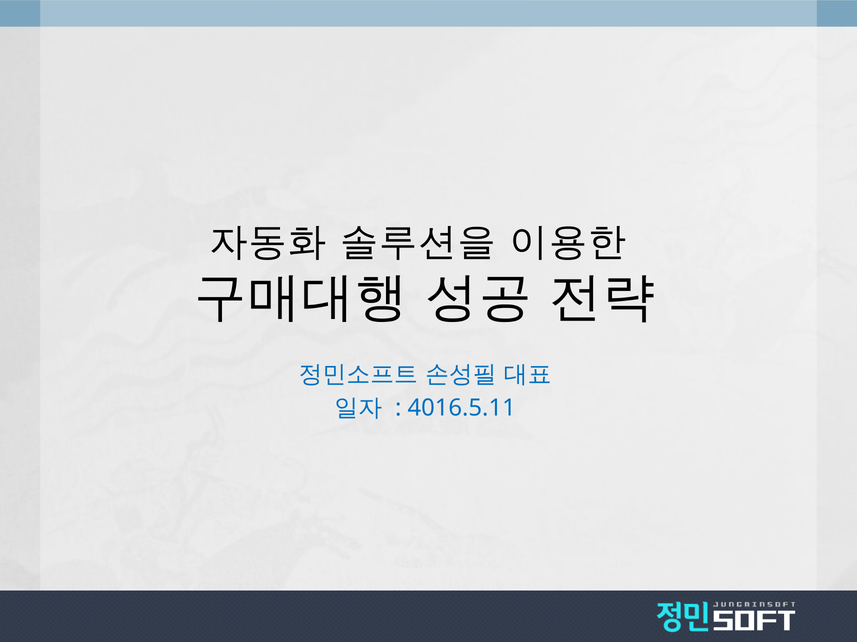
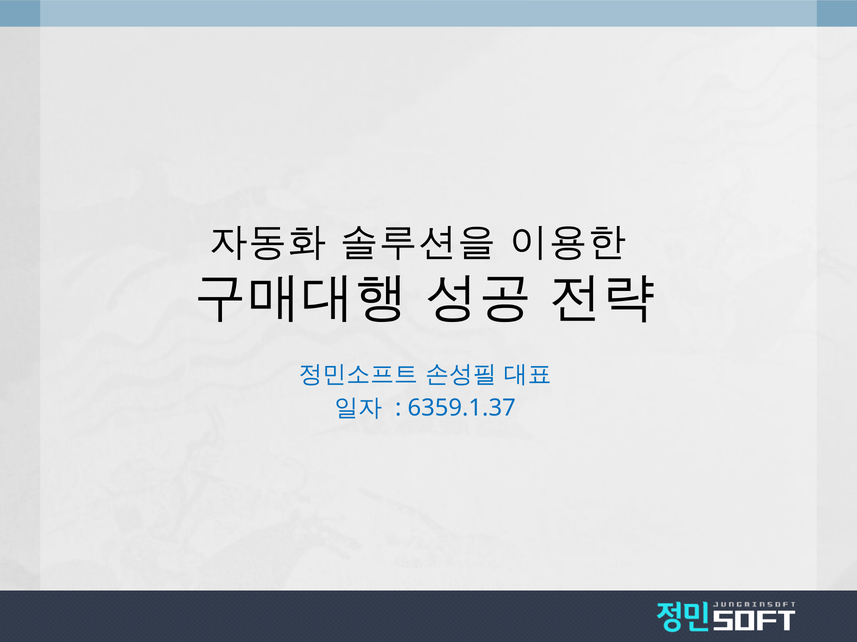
4016.5.11: 4016.5.11 -> 6359.1.37
